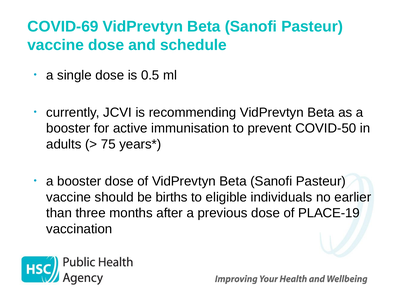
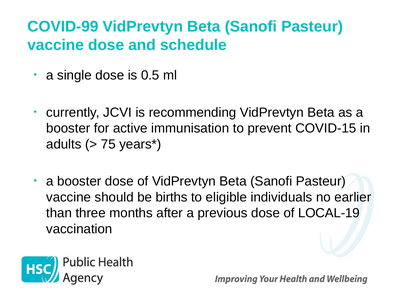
COVID-69: COVID-69 -> COVID-99
COVID-50: COVID-50 -> COVID-15
PLACE-19: PLACE-19 -> LOCAL-19
